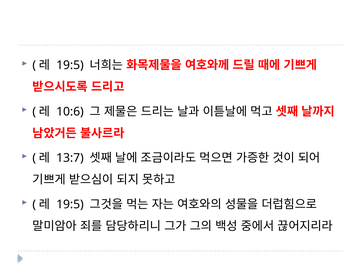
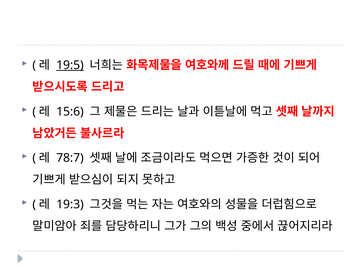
19:5 at (70, 65) underline: none -> present
10:6: 10:6 -> 15:6
13:7: 13:7 -> 78:7
19:5 at (70, 204): 19:5 -> 19:3
